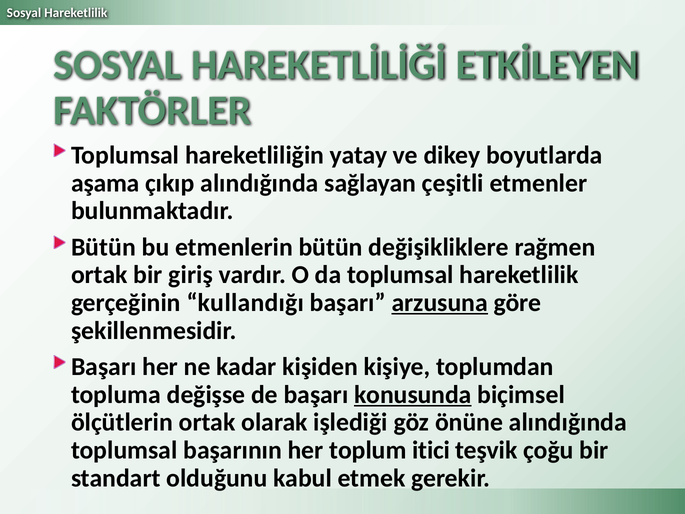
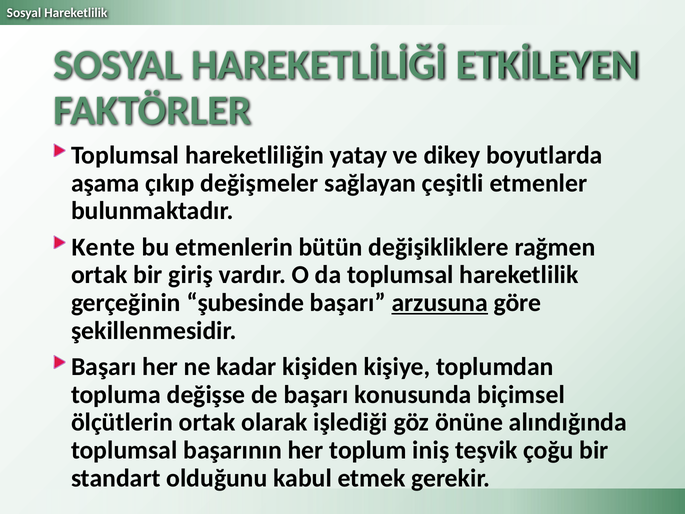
çıkıp alındığında: alındığında -> değişmeler
Bütün at (103, 247): Bütün -> Kente
kullandığı: kullandığı -> şubesinde
konusunda underline: present -> none
itici: itici -> iniş
